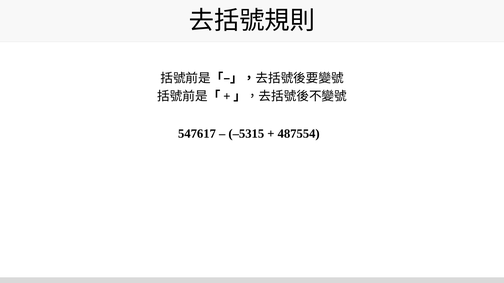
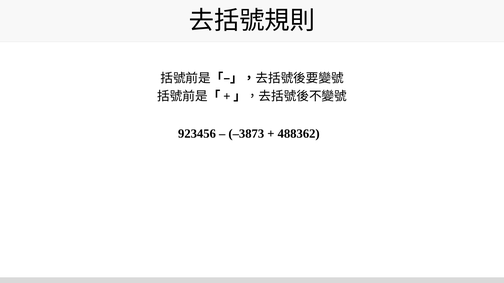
547617: 547617 -> 923456
–5315: –5315 -> –3873
487554: 487554 -> 488362
